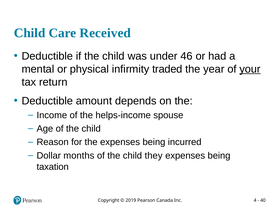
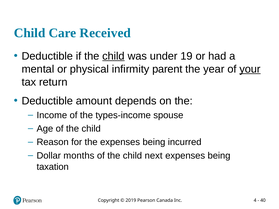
child at (113, 56) underline: none -> present
46: 46 -> 19
traded: traded -> parent
helps-income: helps-income -> types-income
they: they -> next
